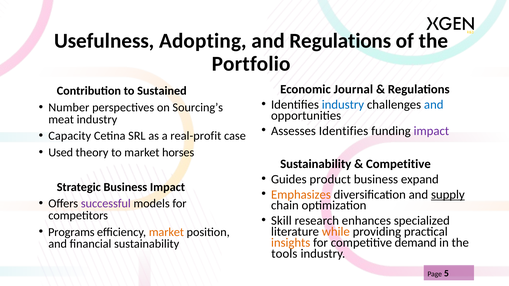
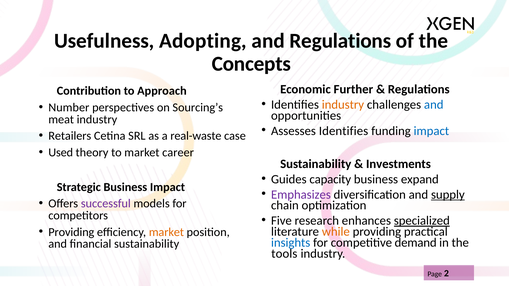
Portfolio: Portfolio -> Concepts
Journal: Journal -> Further
Sustained: Sustained -> Approach
industry at (343, 105) colour: blue -> orange
impact at (431, 131) colour: purple -> blue
Capacity: Capacity -> Retailers
real-profit: real-profit -> real-waste
horses: horses -> career
Competitive at (398, 164): Competitive -> Investments
product: product -> capacity
Emphasizes colour: orange -> purple
Skill: Skill -> Five
specialized underline: none -> present
Programs at (71, 232): Programs -> Providing
insights colour: orange -> blue
5: 5 -> 2
